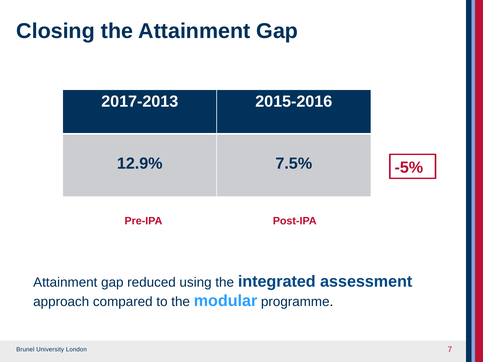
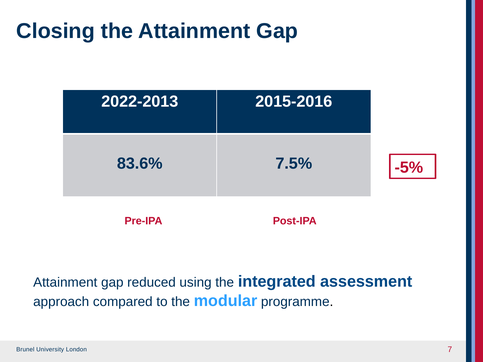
2017-2013: 2017-2013 -> 2022-2013
12.9%: 12.9% -> 83.6%
